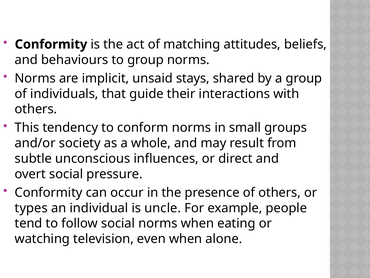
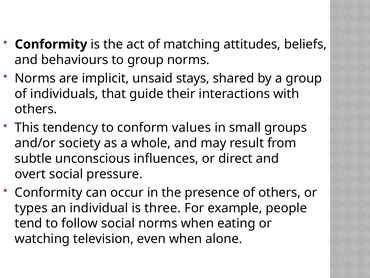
conform norms: norms -> values
uncle: uncle -> three
